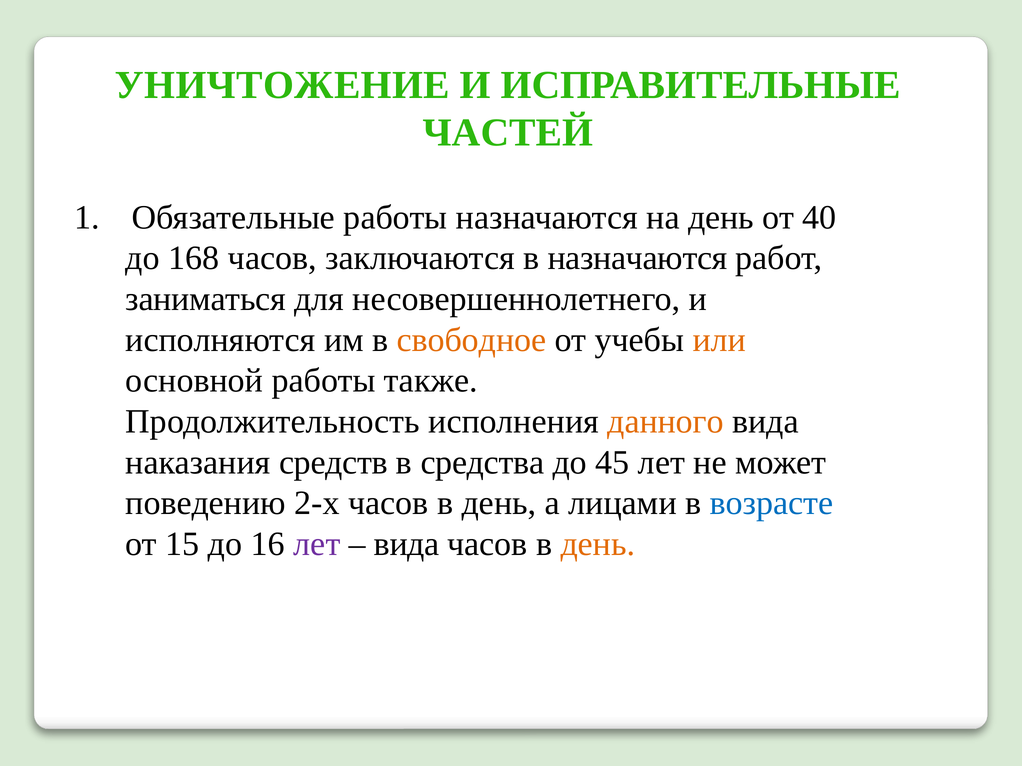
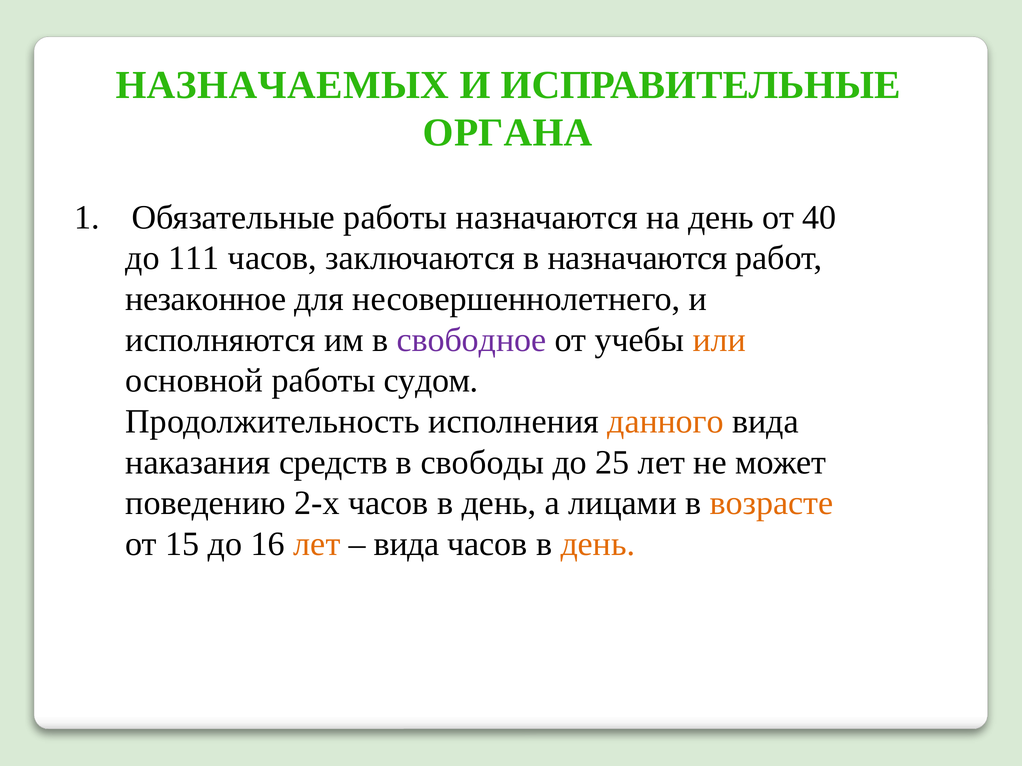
УНИЧТОЖЕНИЕ: УНИЧТОЖЕНИЕ -> НАЗНАЧАЕМЫХ
ЧАСТЕЙ: ЧАСТЕЙ -> ОРГАНА
168: 168 -> 111
заниматься: заниматься -> незаконное
свободное colour: orange -> purple
также: также -> судом
средства: средства -> свободы
45: 45 -> 25
возрасте colour: blue -> orange
лет at (317, 544) colour: purple -> orange
